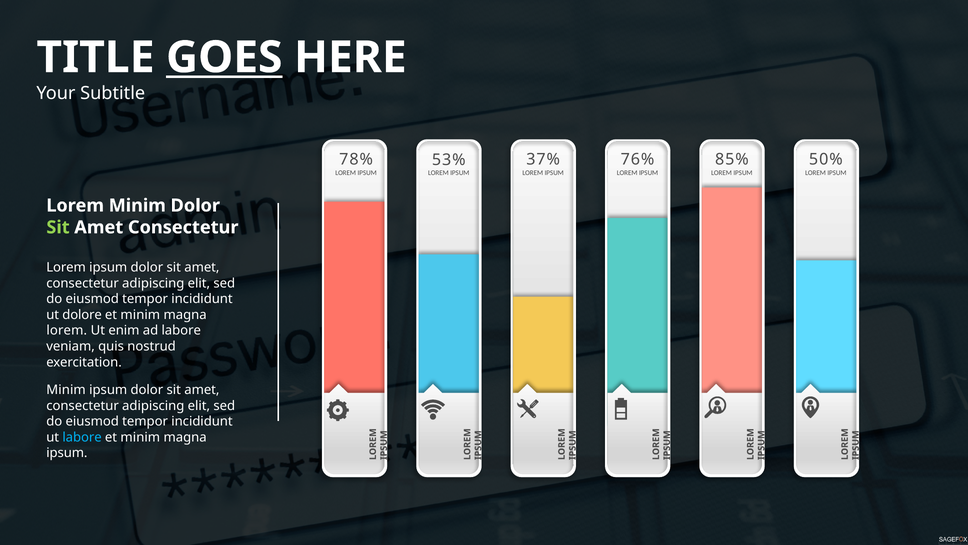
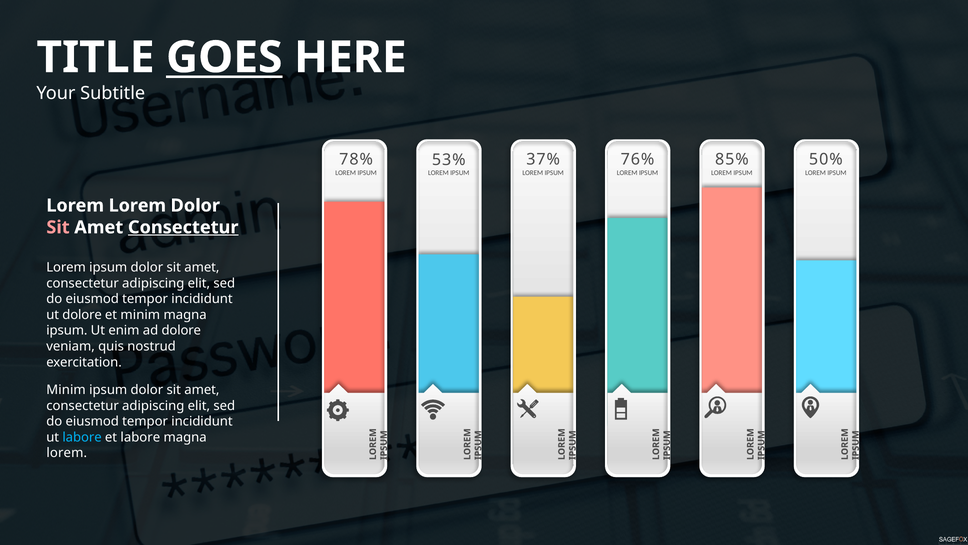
Lorem Minim: Minim -> Lorem
Sit at (58, 227) colour: light green -> pink
Consectetur at (183, 227) underline: none -> present
lorem at (67, 330): lorem -> ipsum
ad labore: labore -> dolore
minim at (140, 437): minim -> labore
ipsum at (67, 453): ipsum -> lorem
